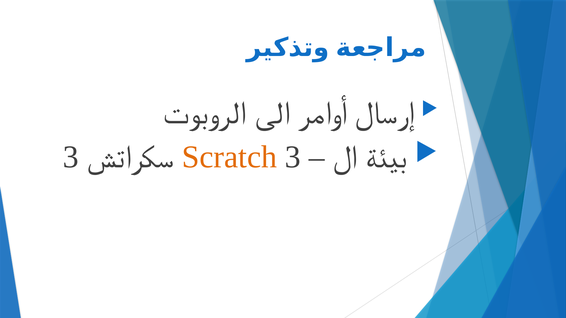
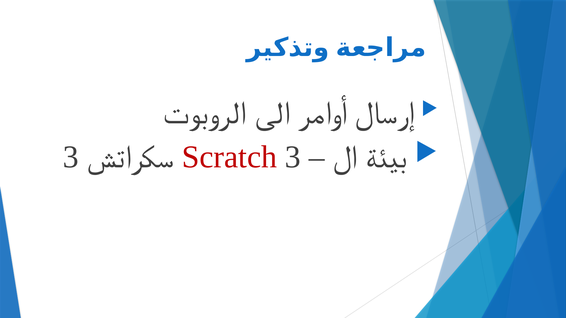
Scratch colour: orange -> red
